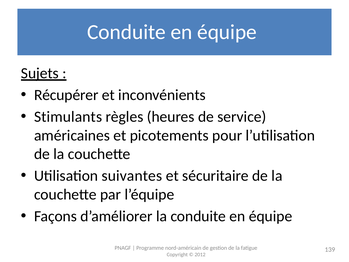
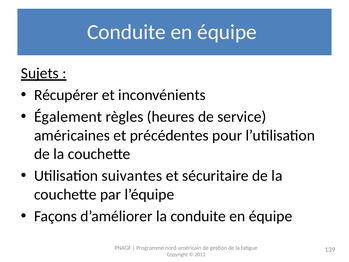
Stimulants: Stimulants -> Également
picotements: picotements -> précédentes
